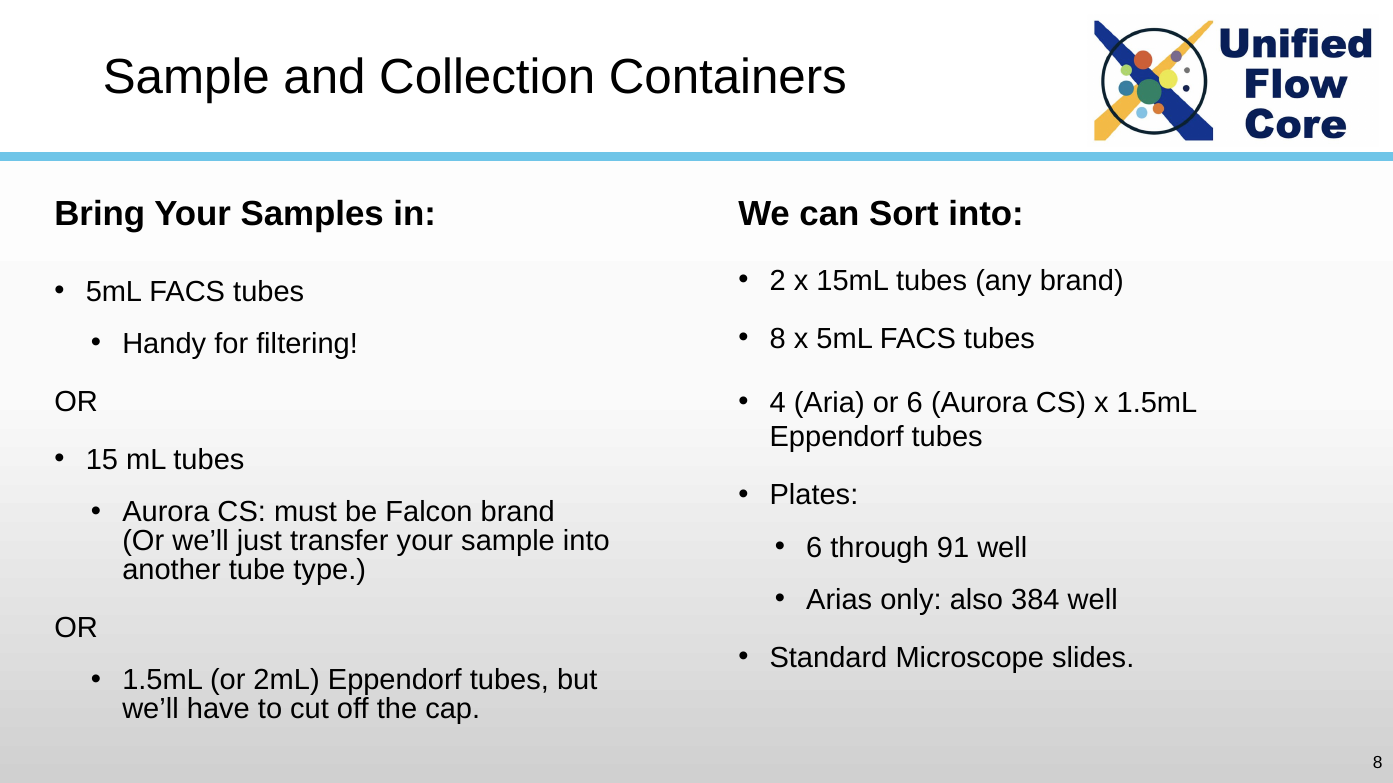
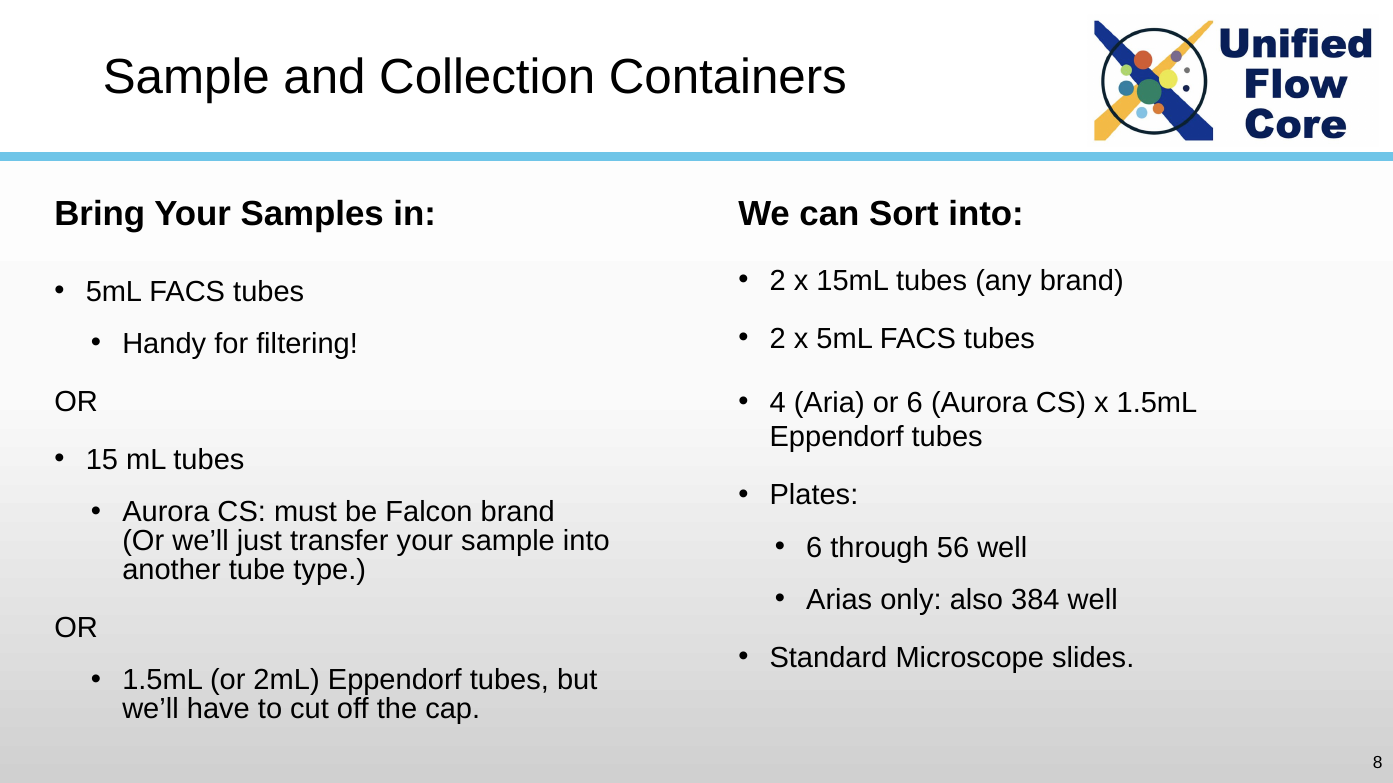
8 at (778, 339): 8 -> 2
91: 91 -> 56
